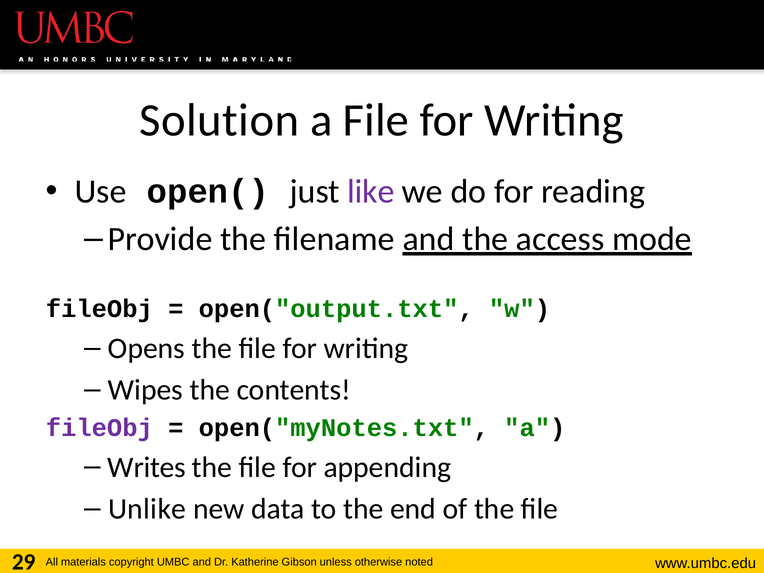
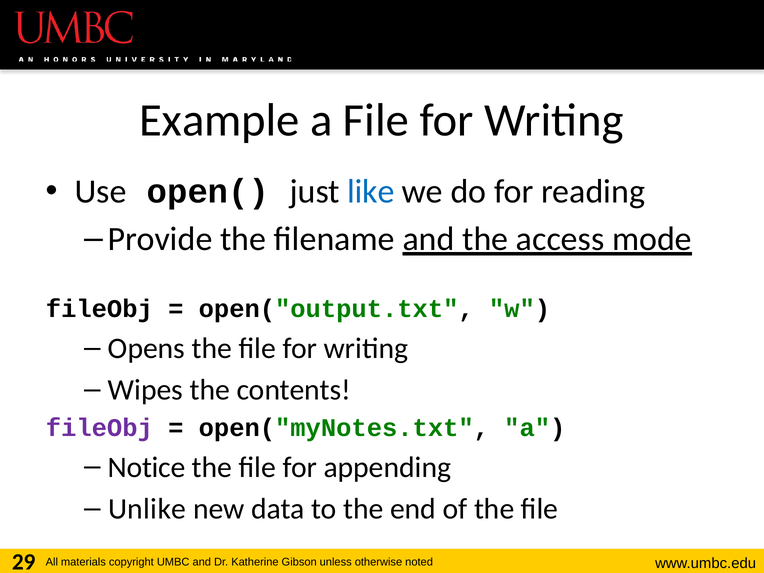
Solution: Solution -> Example
like colour: purple -> blue
Writes: Writes -> Notice
